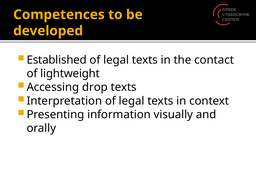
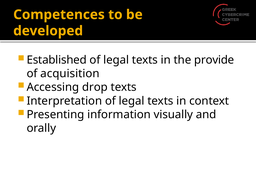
contact: contact -> provide
lightweight: lightweight -> acquisition
